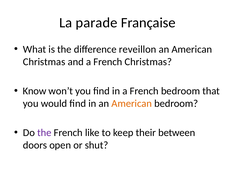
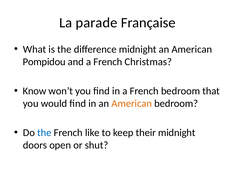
difference reveillon: reveillon -> midnight
Christmas at (44, 62): Christmas -> Pompidou
the at (44, 133) colour: purple -> blue
their between: between -> midnight
